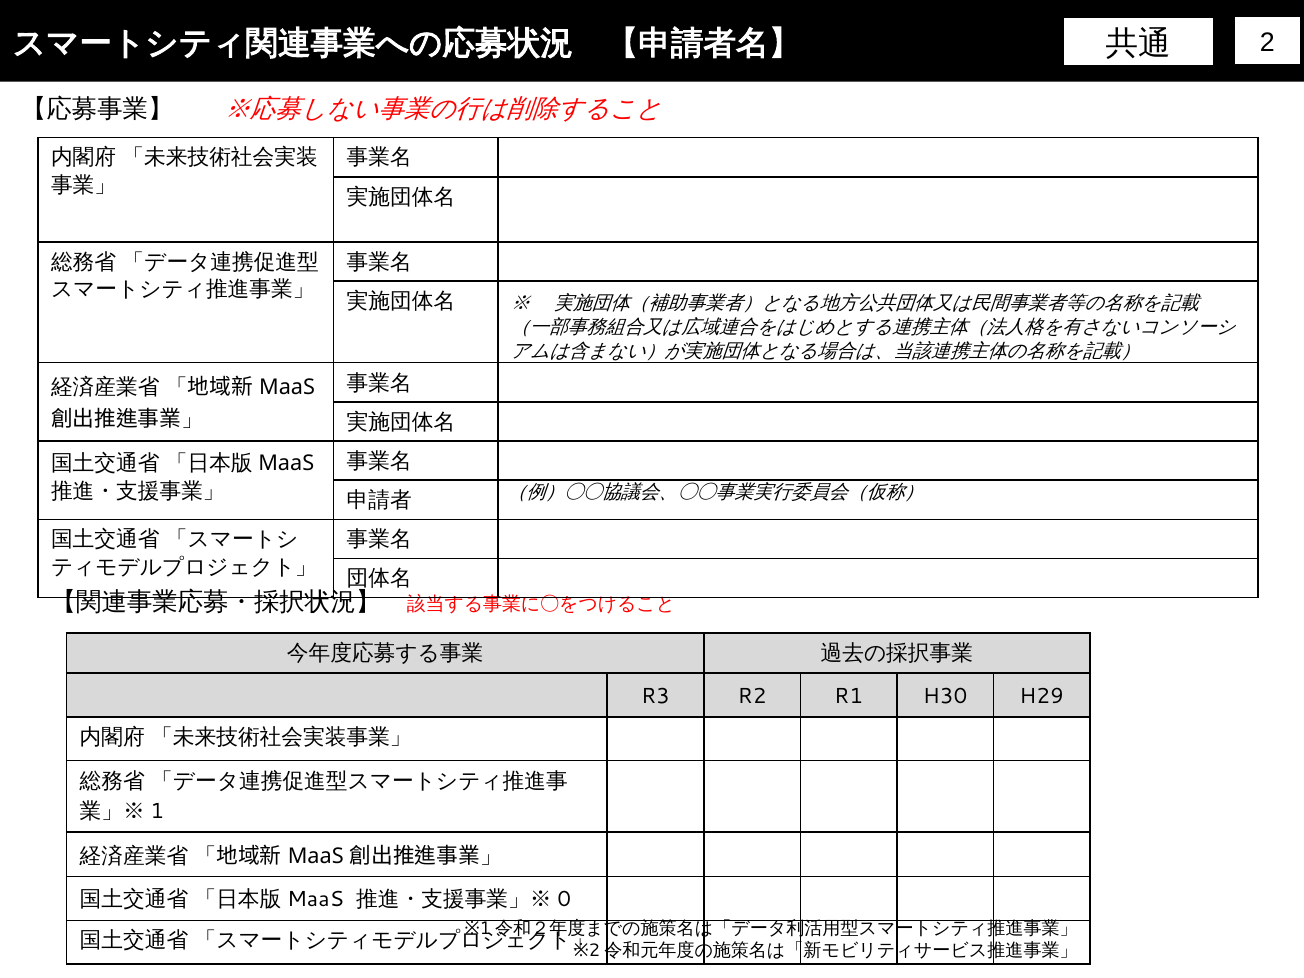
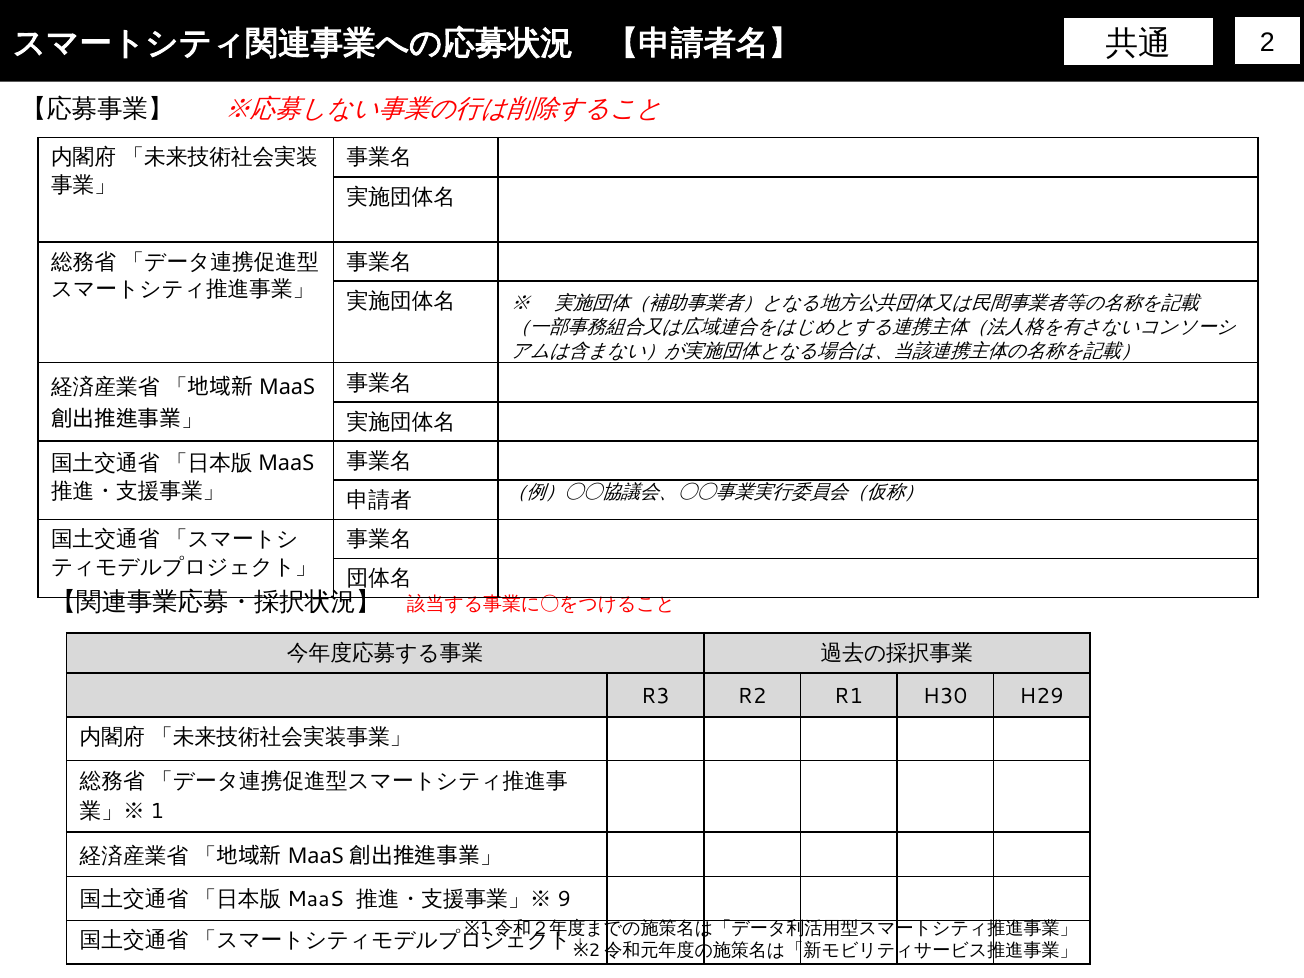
0: 0 -> 9
